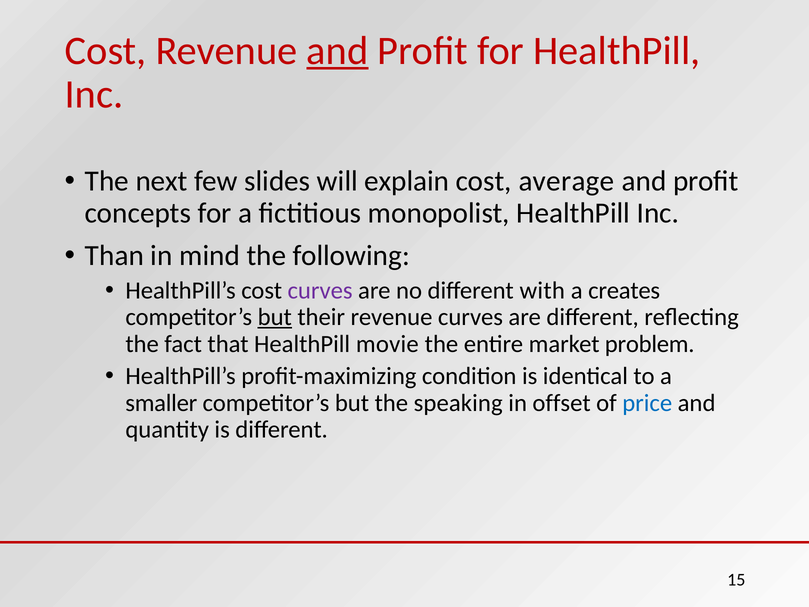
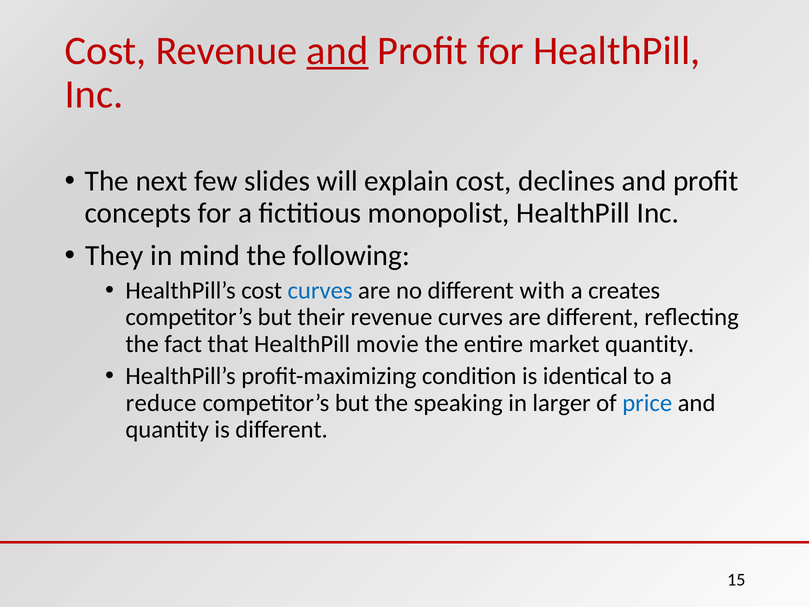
average: average -> declines
Than: Than -> They
curves at (320, 290) colour: purple -> blue
but at (275, 317) underline: present -> none
market problem: problem -> quantity
smaller: smaller -> reduce
offset: offset -> larger
